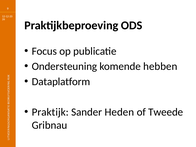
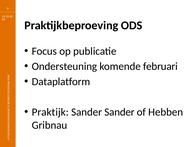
hebben: hebben -> februari
Sander Heden: Heden -> Sander
Tweede: Tweede -> Hebben
